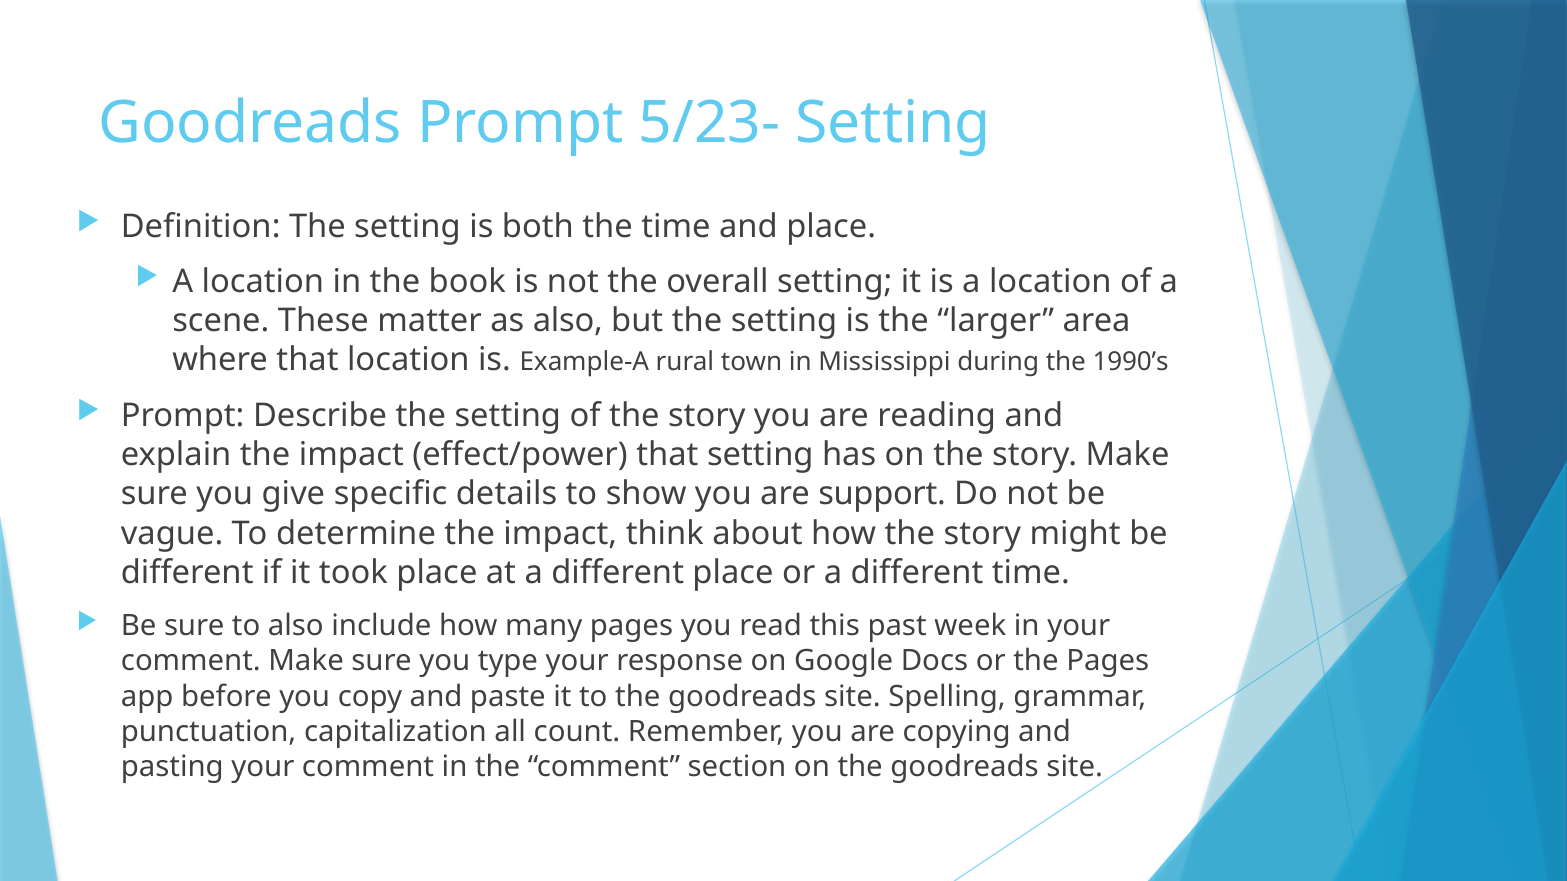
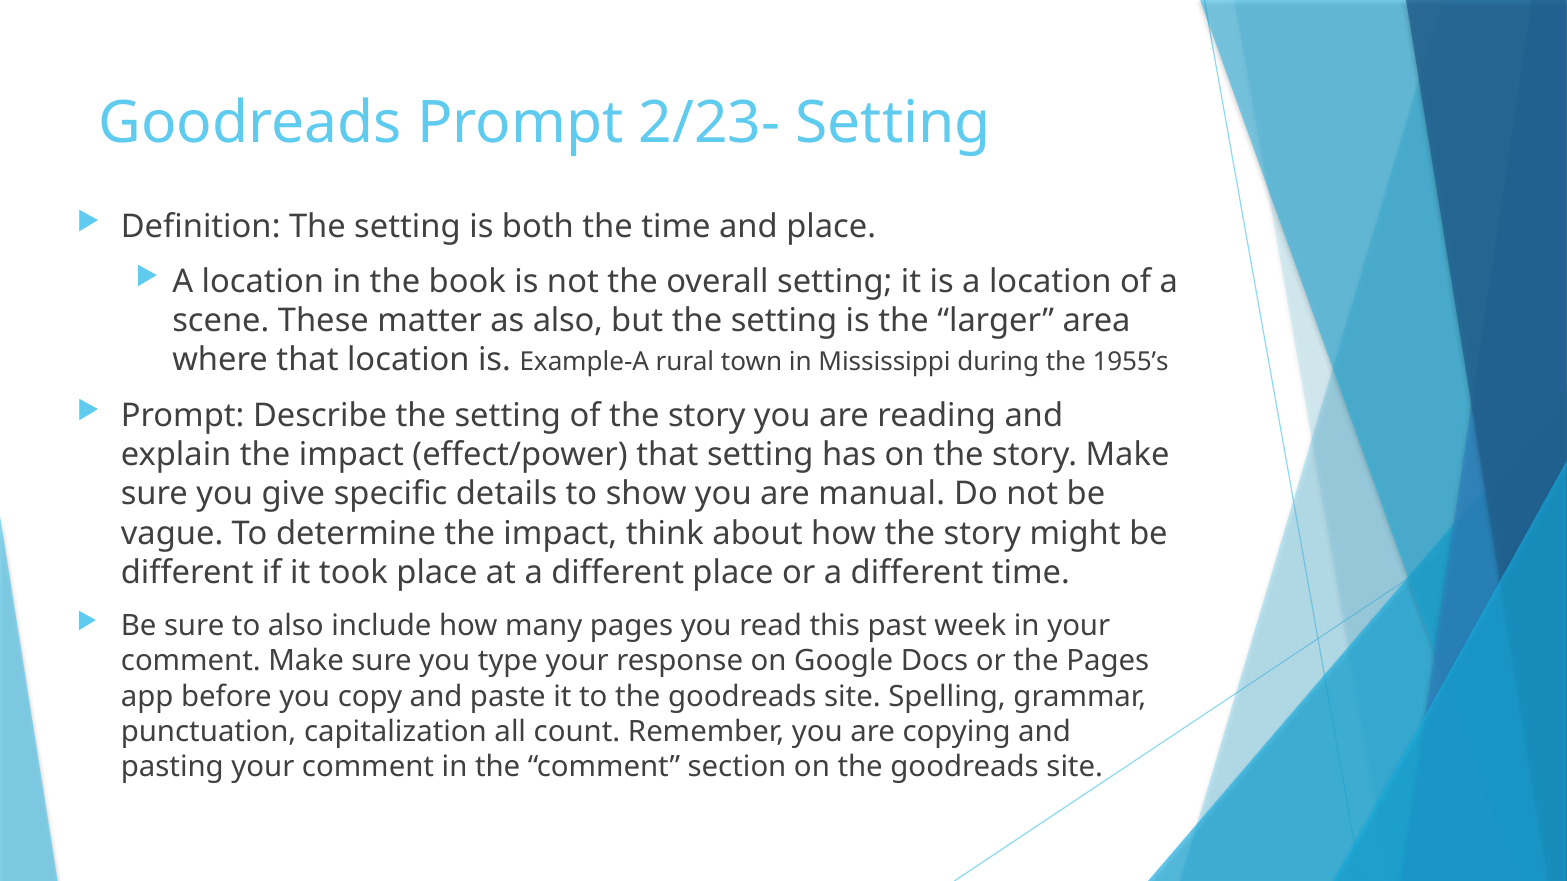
5/23-: 5/23- -> 2/23-
1990’s: 1990’s -> 1955’s
support: support -> manual
